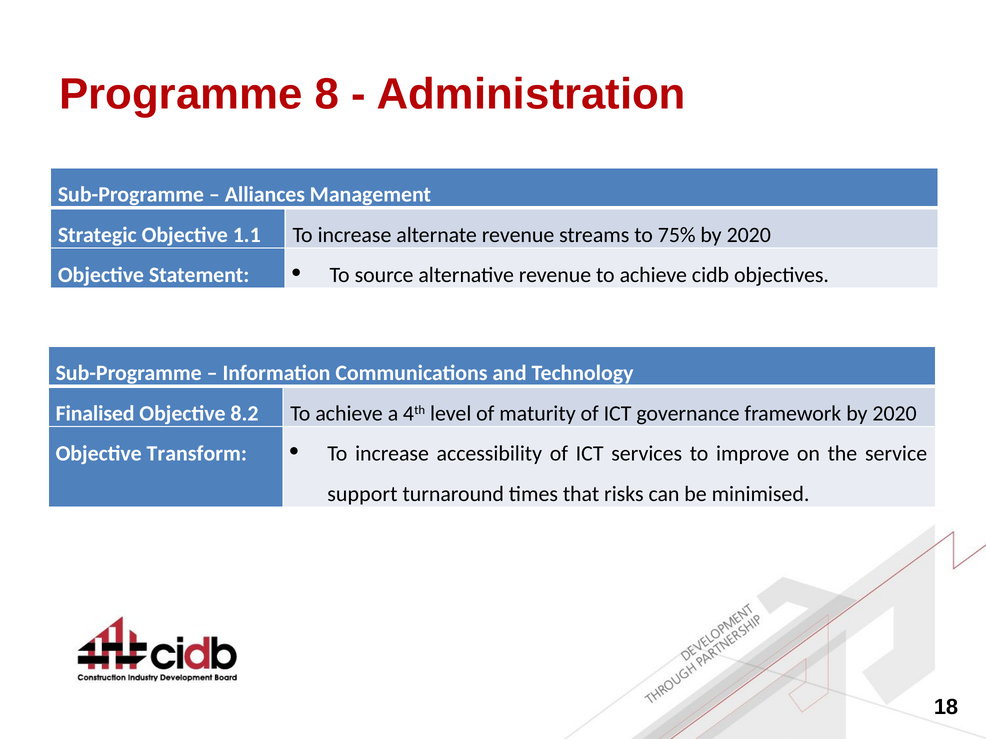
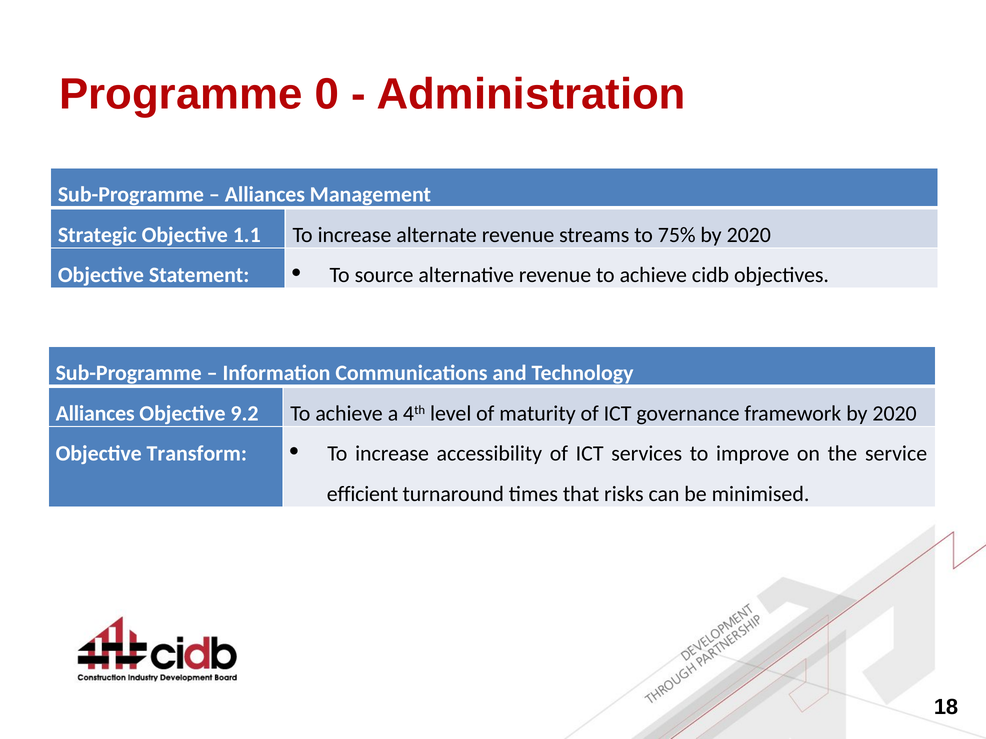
8: 8 -> 0
Finalised at (95, 414): Finalised -> Alliances
8.2: 8.2 -> 9.2
support: support -> efficient
